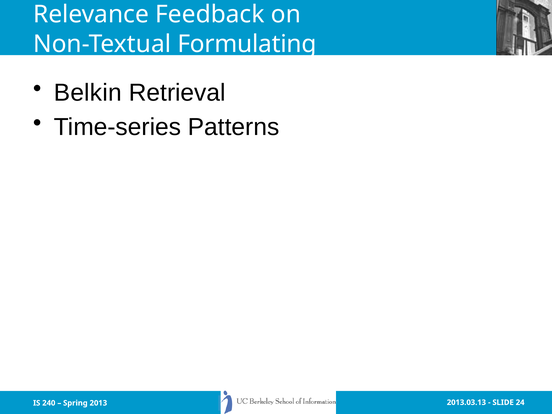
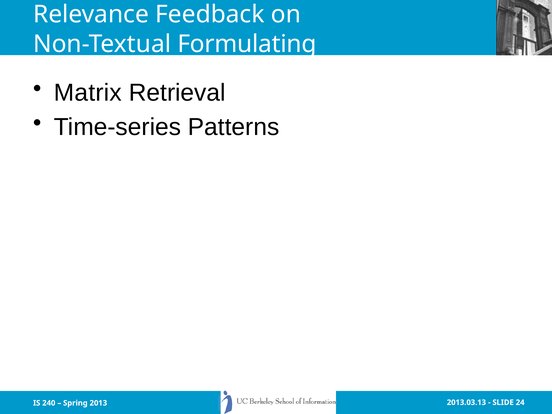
Belkin: Belkin -> Matrix
